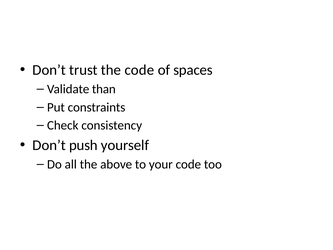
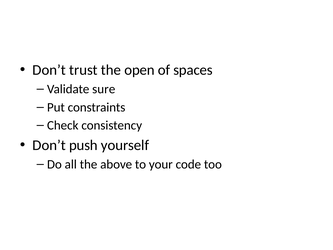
the code: code -> open
than: than -> sure
